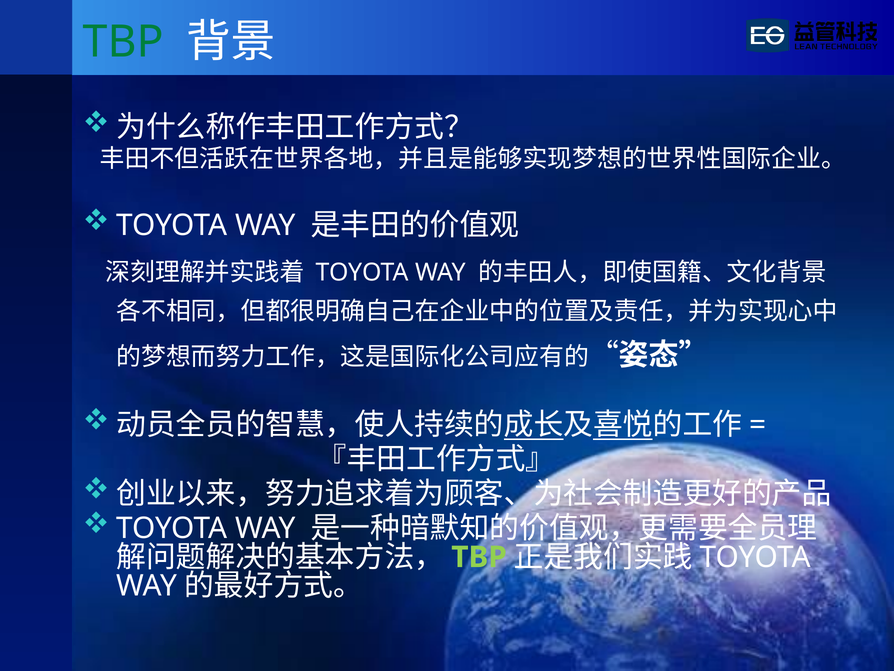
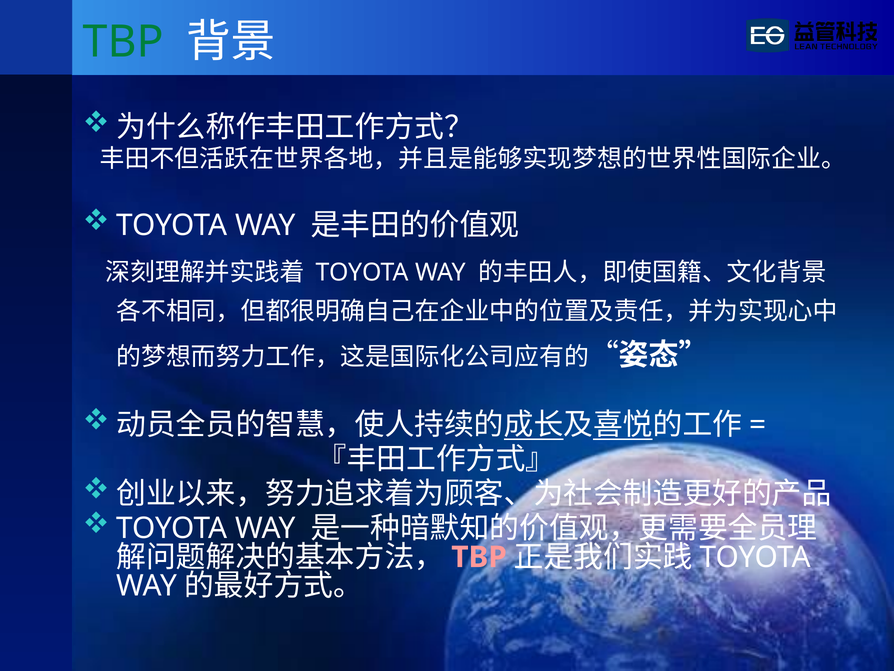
TBP at (479, 557) colour: light green -> pink
